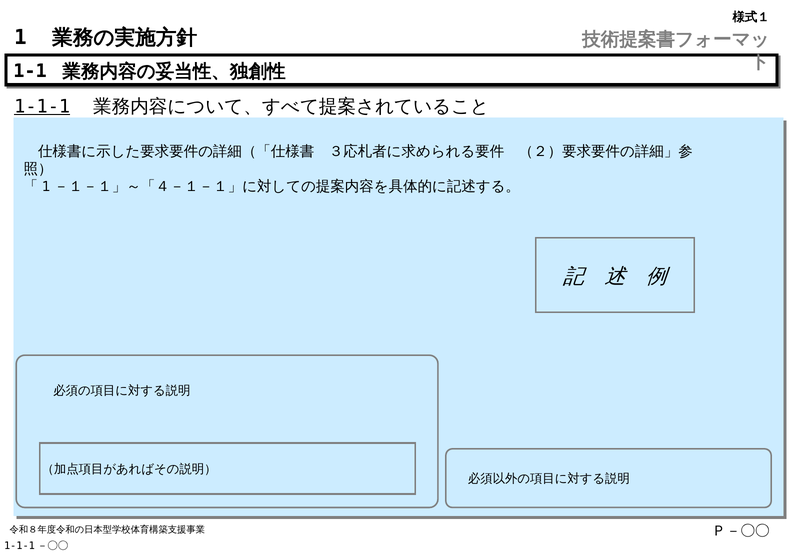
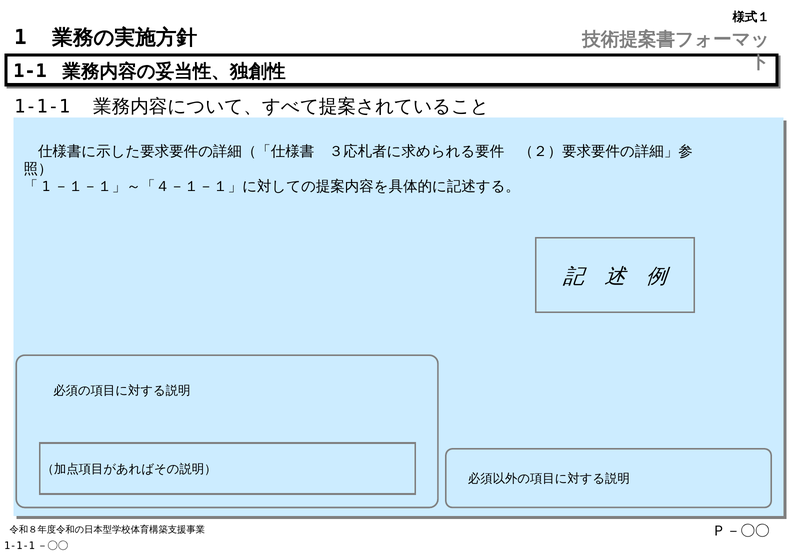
1-1-1 underline: present -> none
